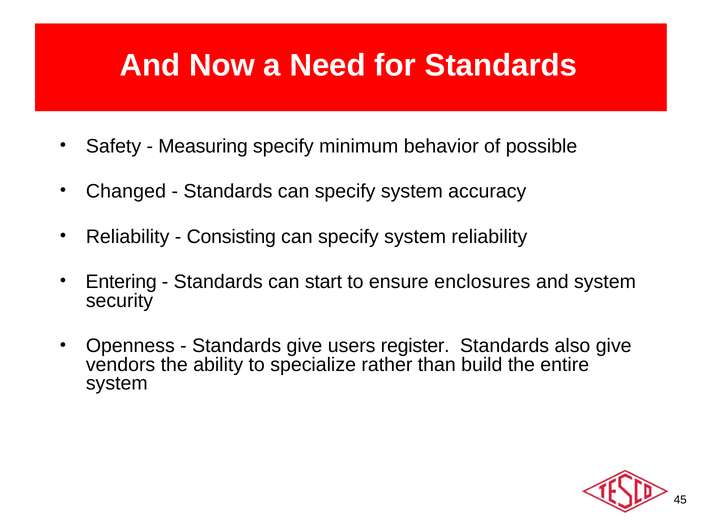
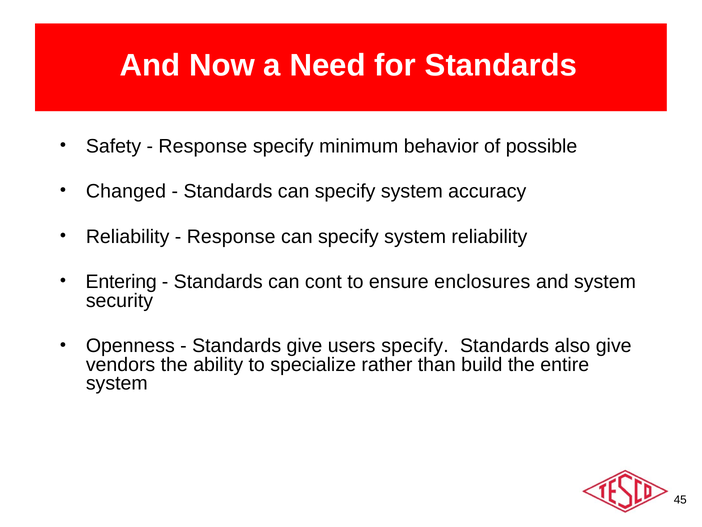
Measuring at (203, 146): Measuring -> Response
Consisting at (231, 236): Consisting -> Response
start: start -> cont
users register: register -> specify
